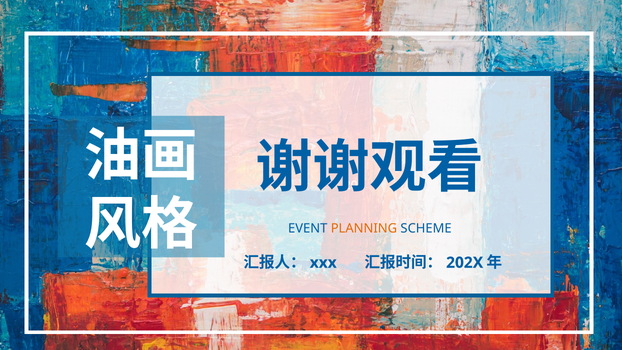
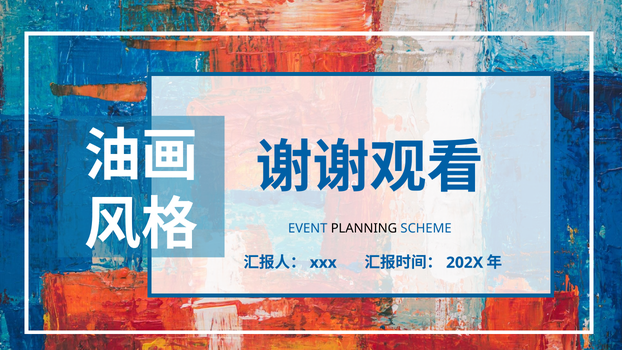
PLANNING colour: orange -> black
